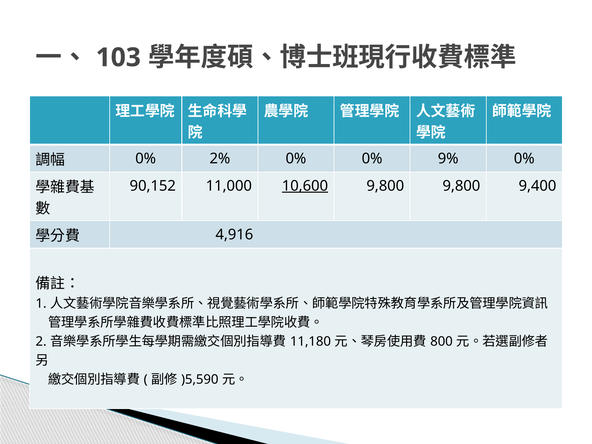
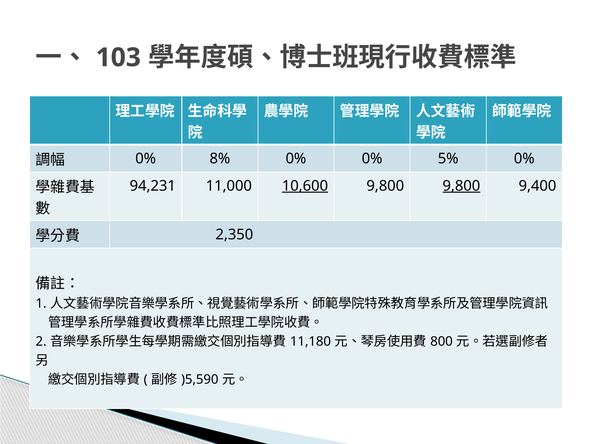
2%: 2% -> 8%
9%: 9% -> 5%
90,152: 90,152 -> 94,231
9,800 at (461, 186) underline: none -> present
4,916: 4,916 -> 2,350
